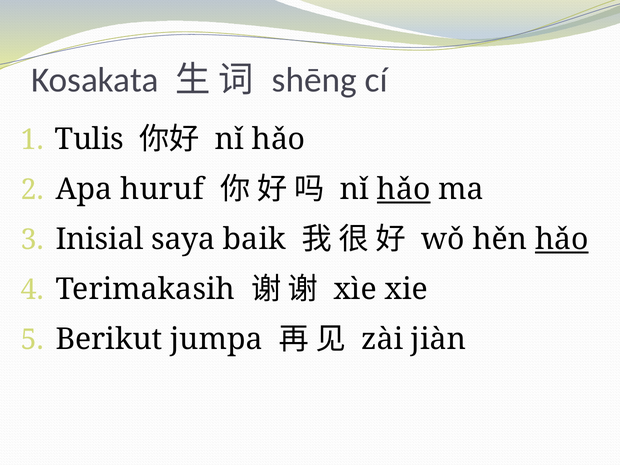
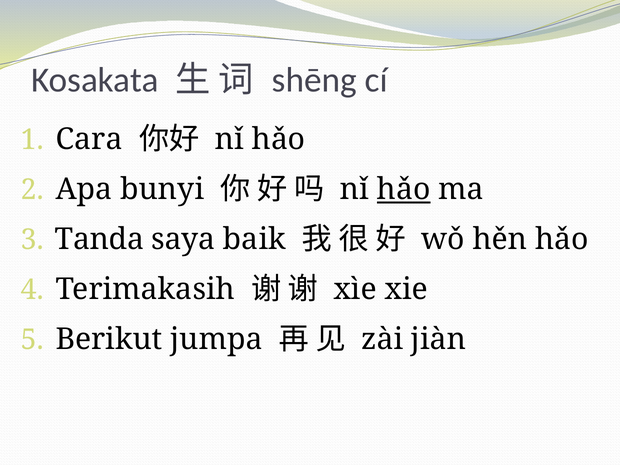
Tulis: Tulis -> Cara
huruf: huruf -> bunyi
Inisial: Inisial -> Tanda
hǎo at (562, 239) underline: present -> none
